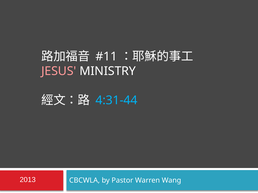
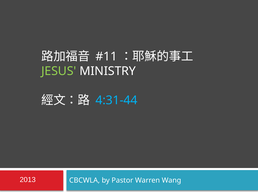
JESUS colour: pink -> light green
